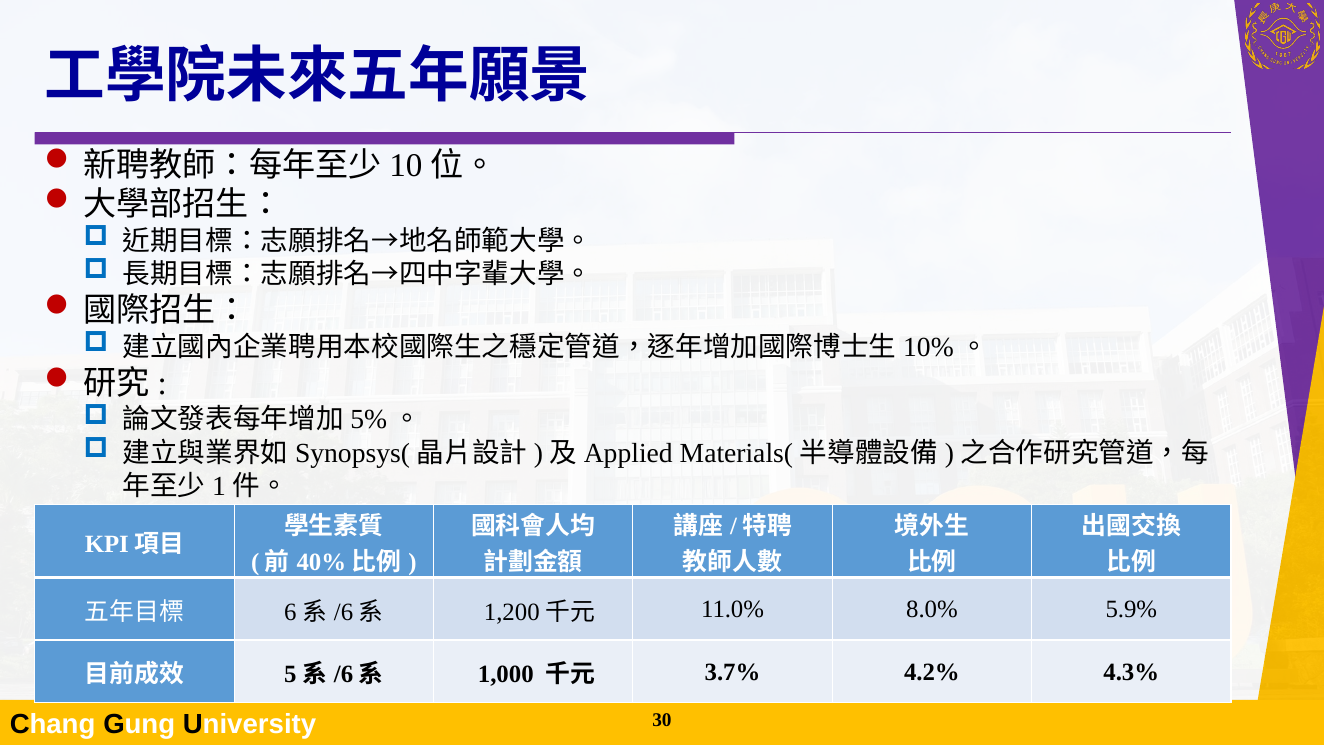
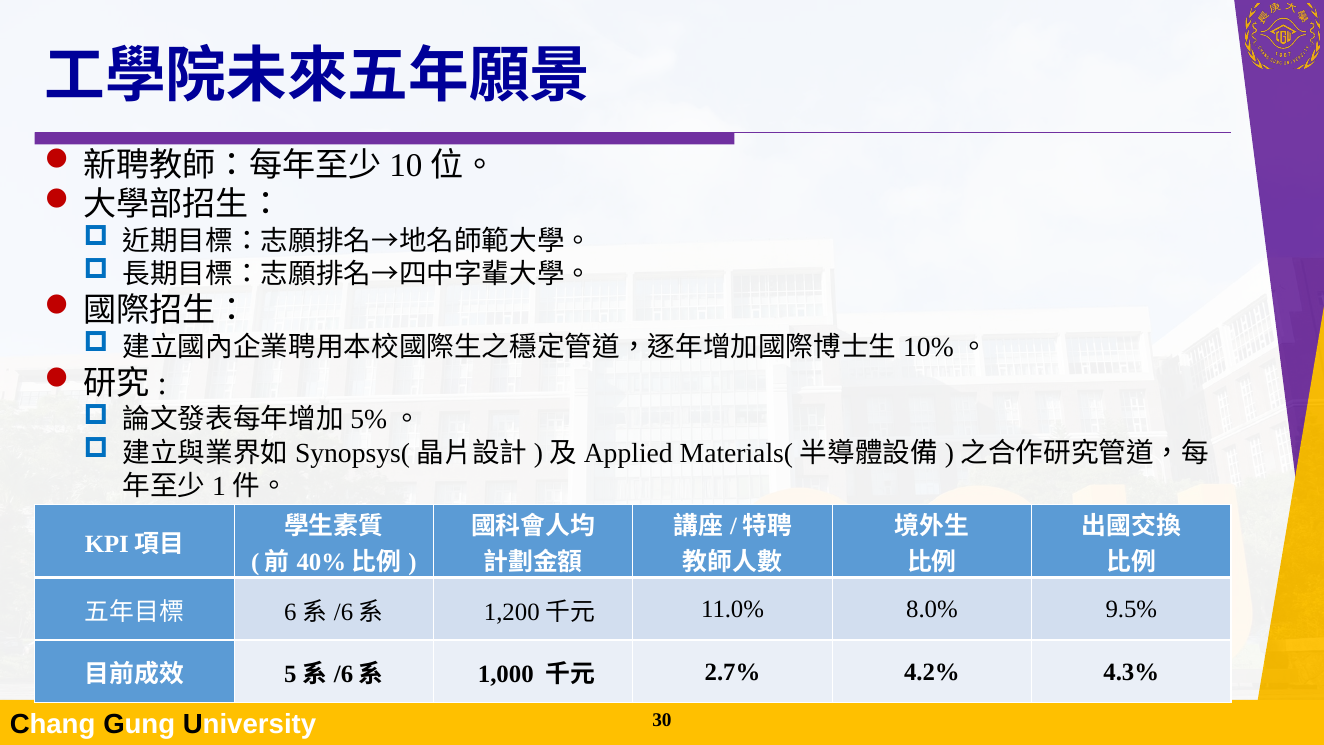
5.9%: 5.9% -> 9.5%
3.7%: 3.7% -> 2.7%
